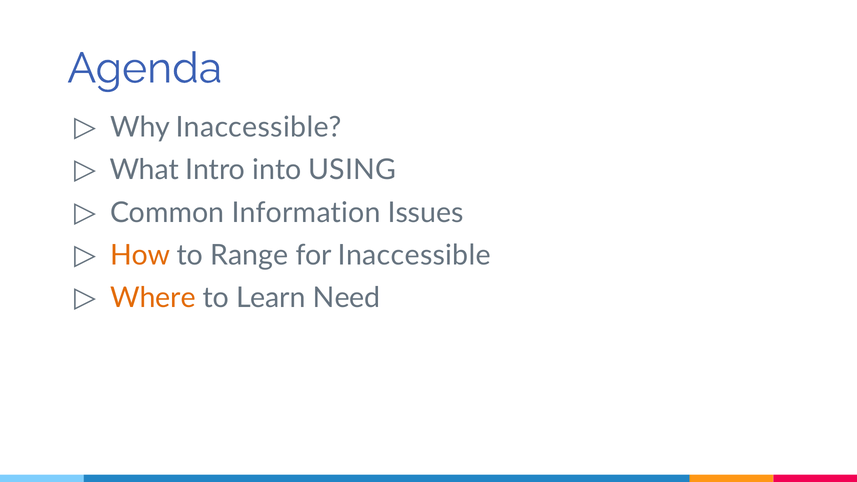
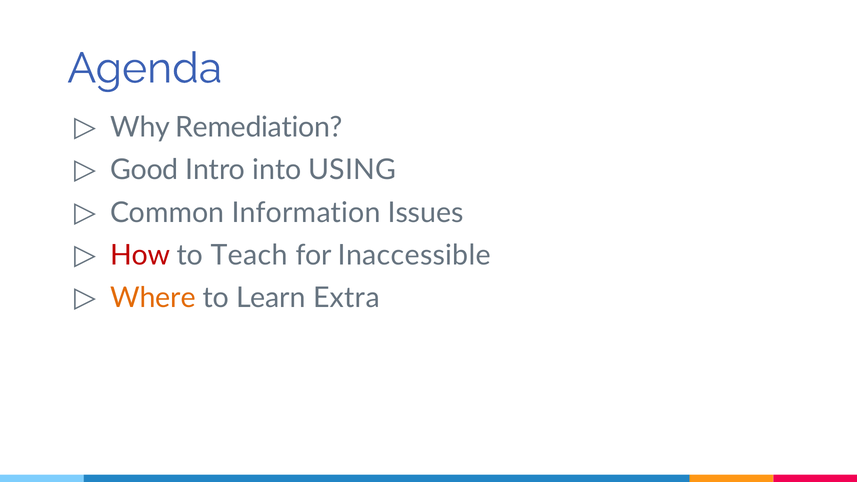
Why Inaccessible: Inaccessible -> Remediation
What: What -> Good
How colour: orange -> red
Range: Range -> Teach
Need: Need -> Extra
